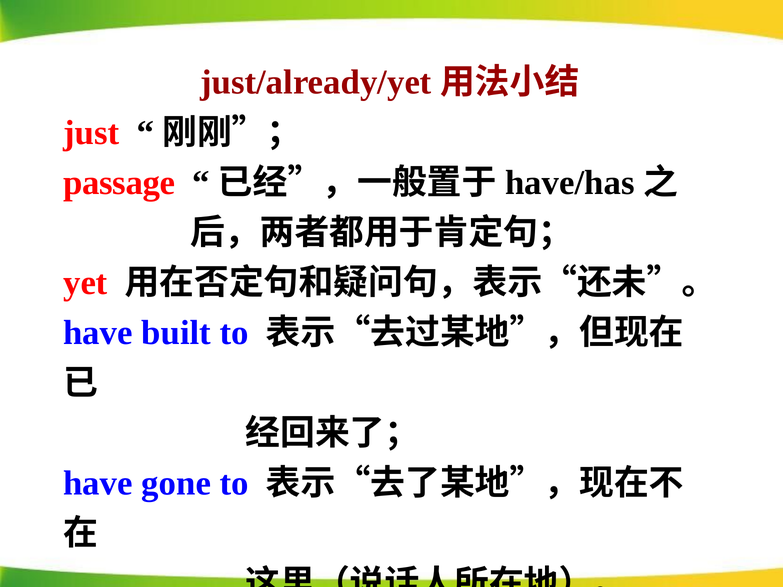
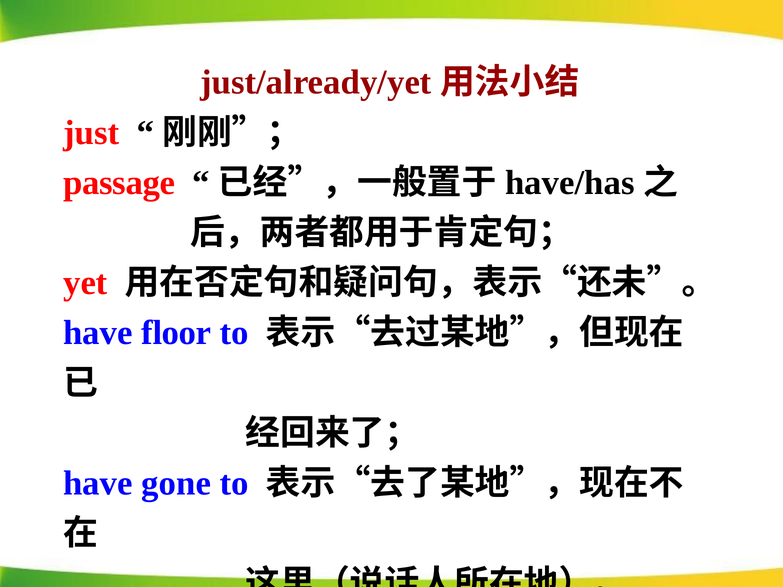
built: built -> floor
